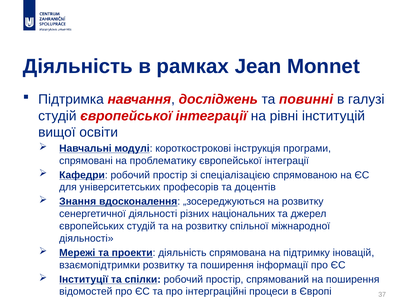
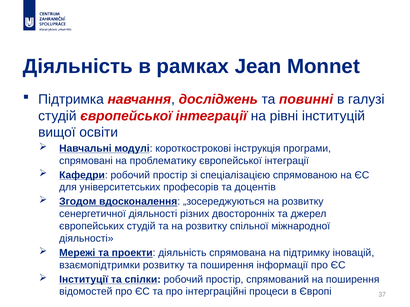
Знання: Знання -> Згодом
національних: національних -> двосторонніх
